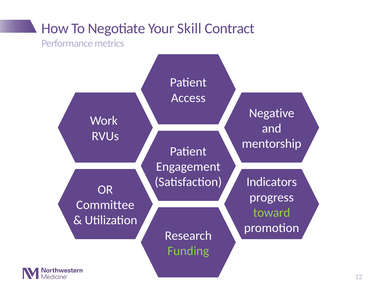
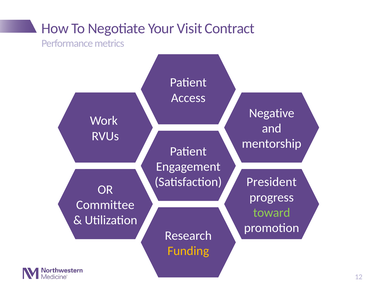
Skill: Skill -> Visit
Indicators: Indicators -> President
Funding colour: light green -> yellow
